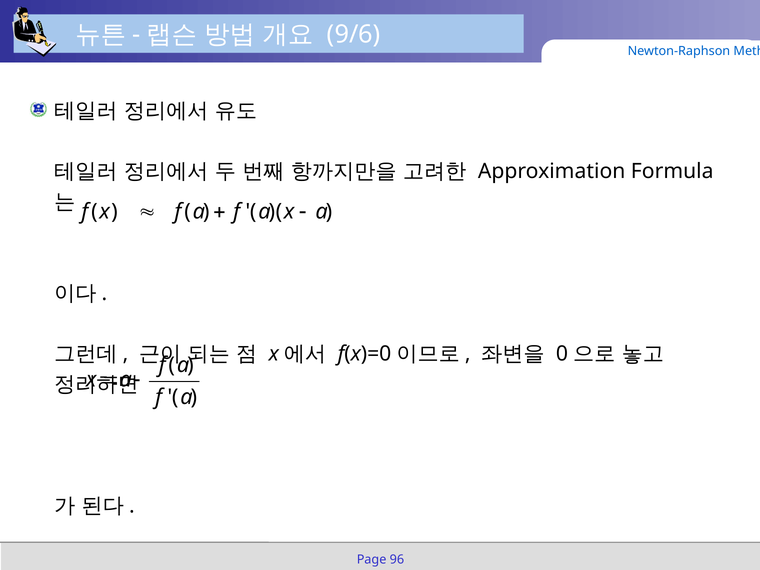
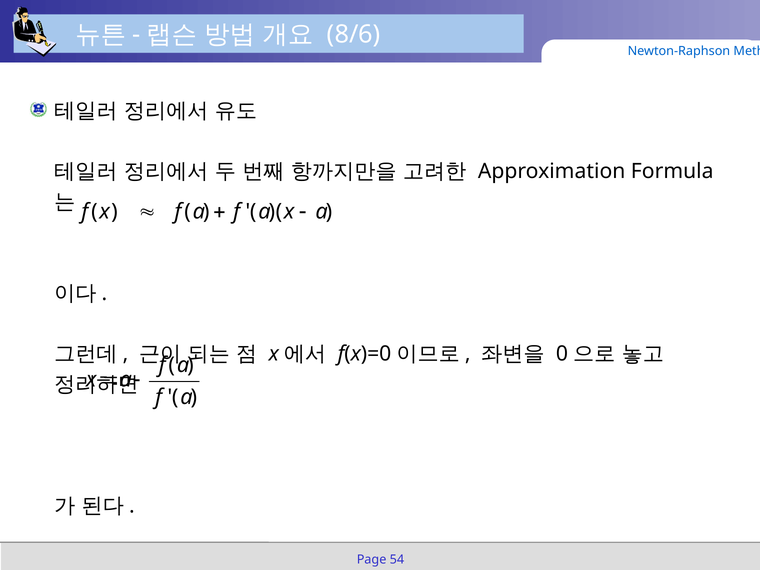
9/6: 9/6 -> 8/6
96: 96 -> 54
